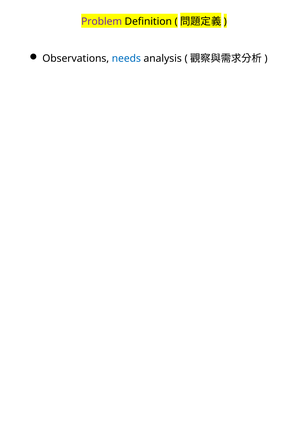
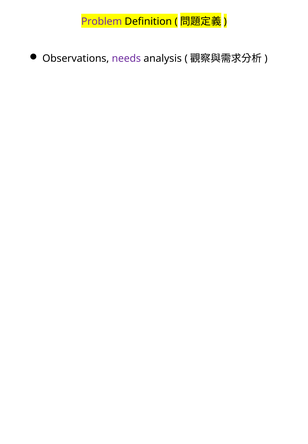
needs colour: blue -> purple
